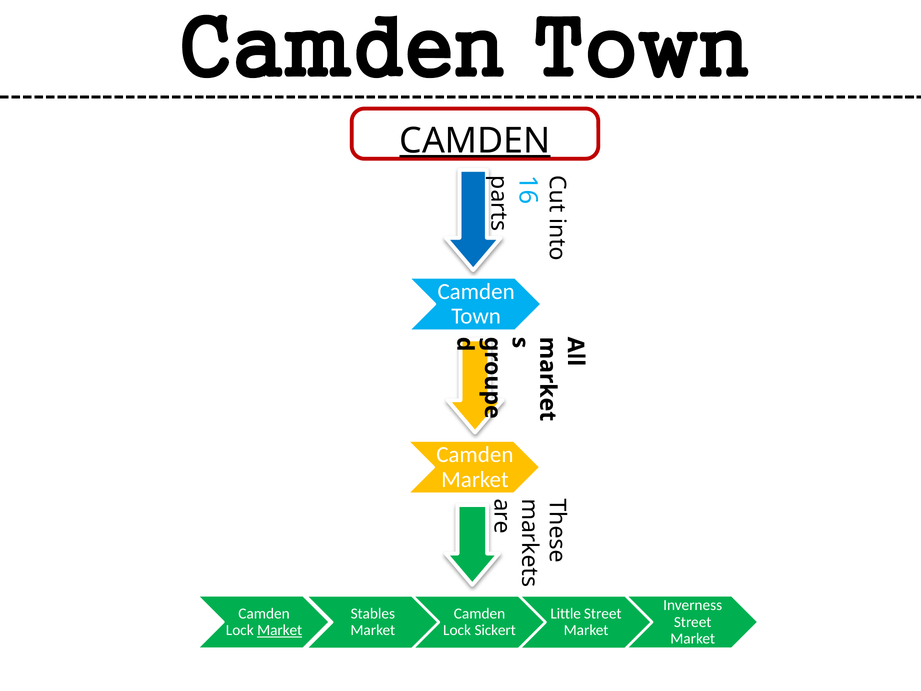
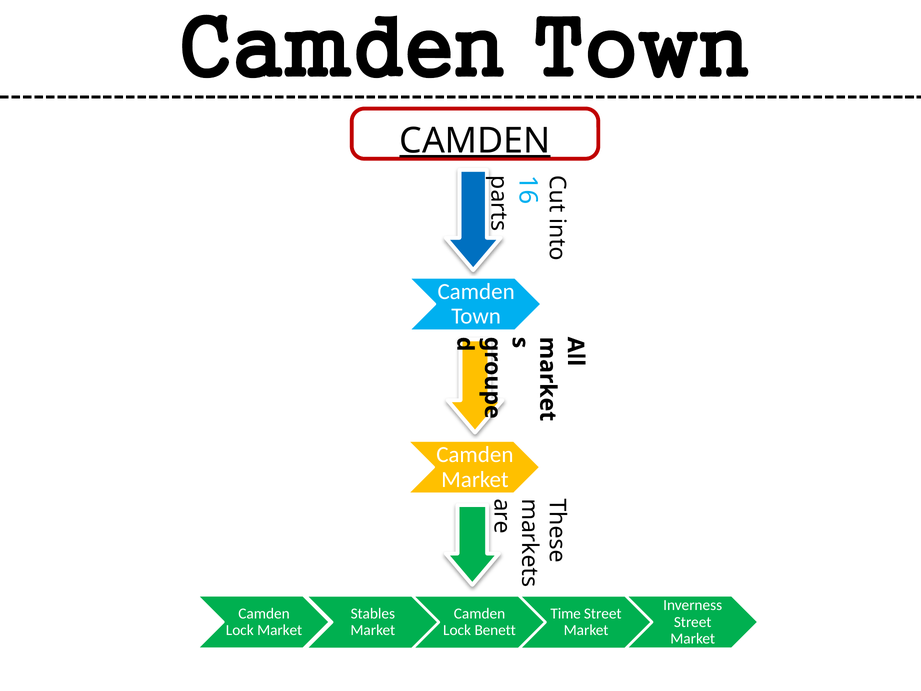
Little: Little -> Time
Market at (280, 630) underline: present -> none
Sickert: Sickert -> Benett
